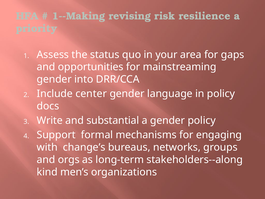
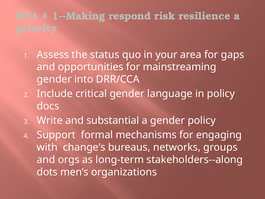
revising: revising -> respond
center: center -> critical
kind: kind -> dots
